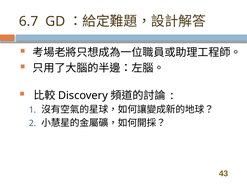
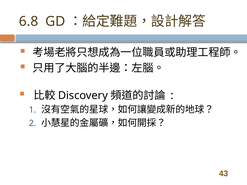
6.7: 6.7 -> 6.8
